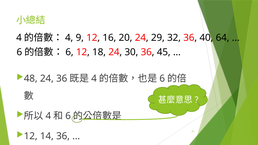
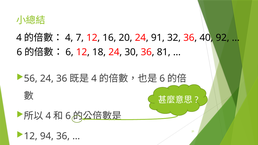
9: 9 -> 7
29: 29 -> 91
64: 64 -> 92
45: 45 -> 81
48: 48 -> 56
14: 14 -> 94
